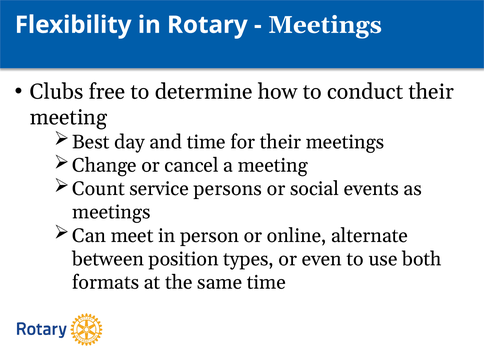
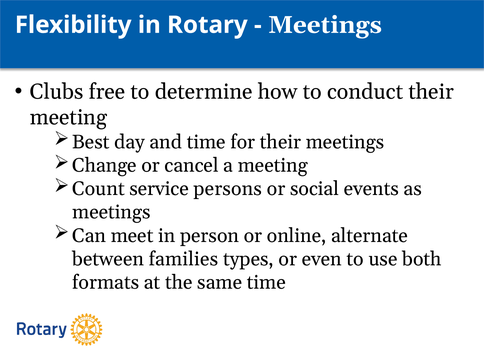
position: position -> families
